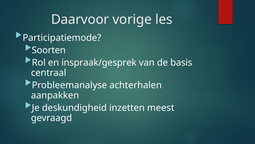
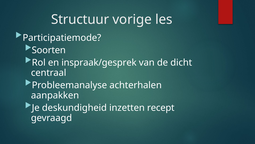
Daarvoor: Daarvoor -> Structuur
basis: basis -> dicht
meest: meest -> recept
